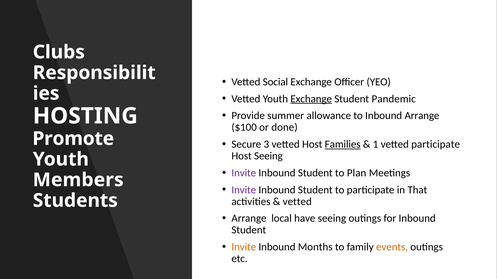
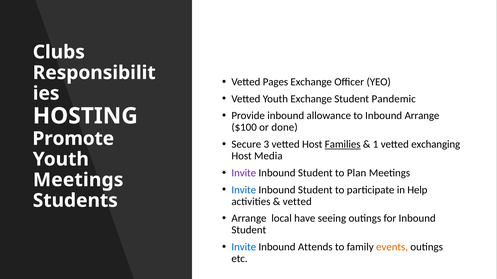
Social: Social -> Pages
Exchange at (311, 99) underline: present -> none
Provide summer: summer -> inbound
vetted participate: participate -> exchanging
Host Seeing: Seeing -> Media
Members at (78, 180): Members -> Meetings
Invite at (244, 190) colour: purple -> blue
That: That -> Help
Invite at (244, 247) colour: orange -> blue
Months: Months -> Attends
